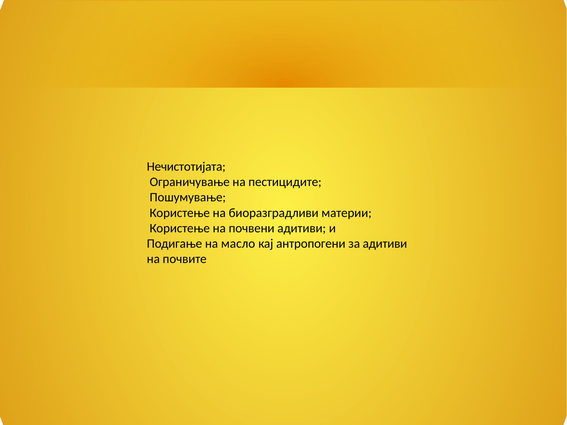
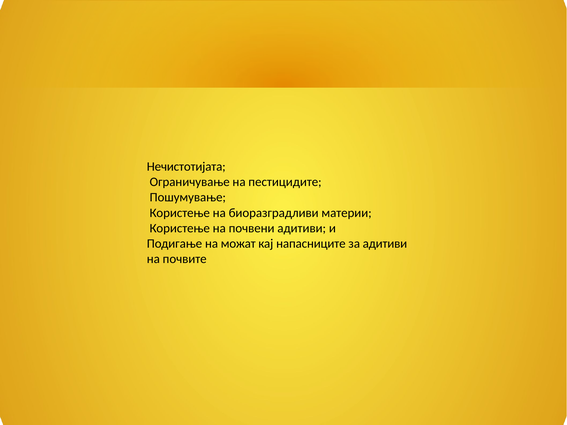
масло: масло -> можат
антропогени: антропогени -> напасниците
